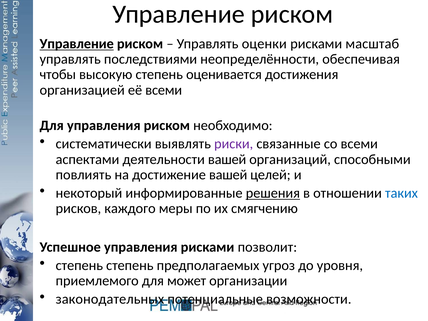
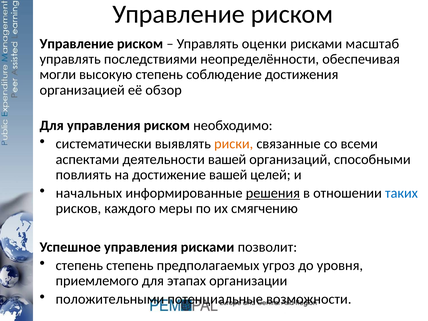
Управление at (77, 44) underline: present -> none
чтобы: чтобы -> могли
оценивается: оценивается -> соблюдение
её всеми: всеми -> обзор
риски colour: purple -> orange
некоторый: некоторый -> начальных
может: может -> этапах
законодательных: законодательных -> положительными
